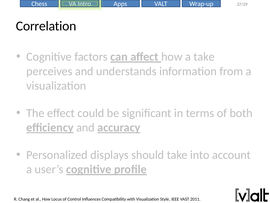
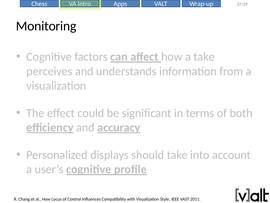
Correlation: Correlation -> Monitoring
